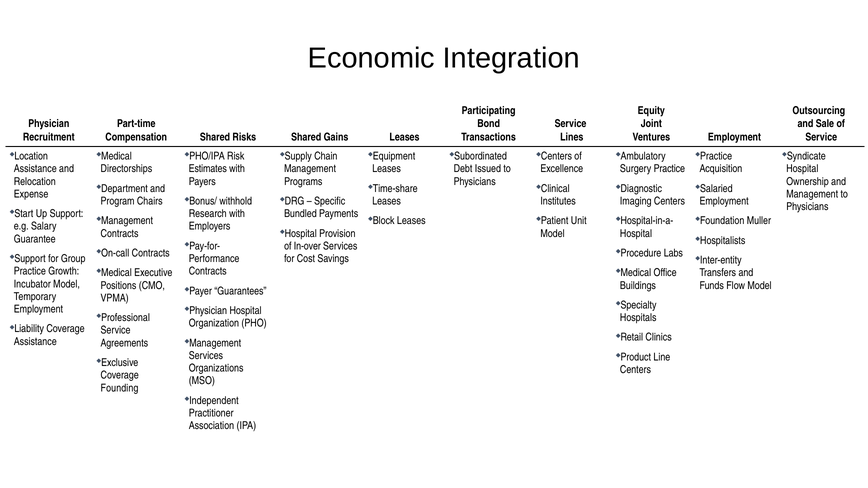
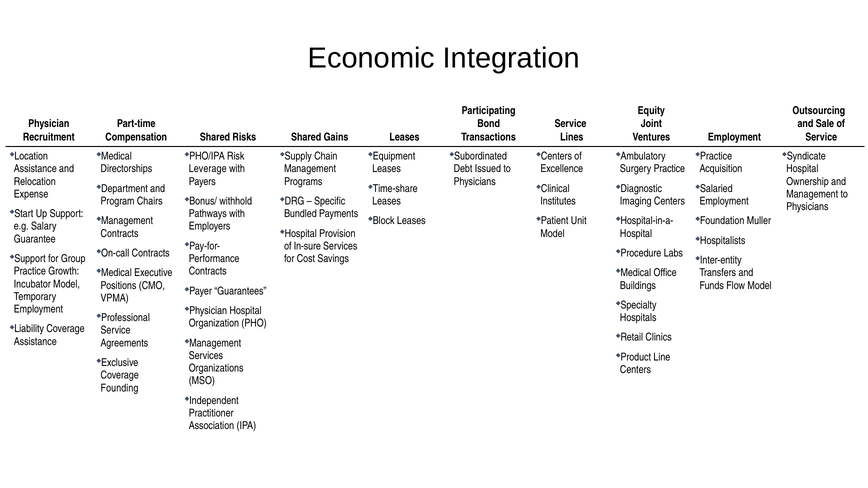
Estimates: Estimates -> Leverage
Research: Research -> Pathways
In-over: In-over -> In-sure
